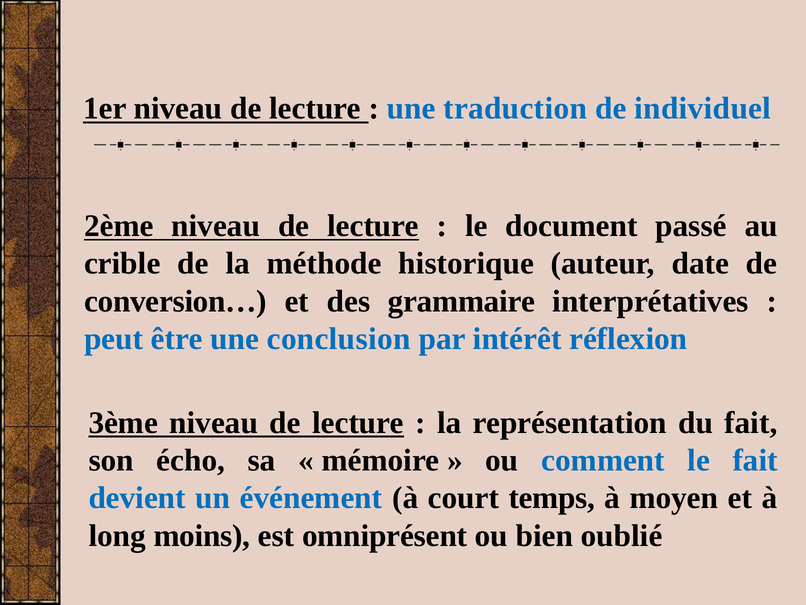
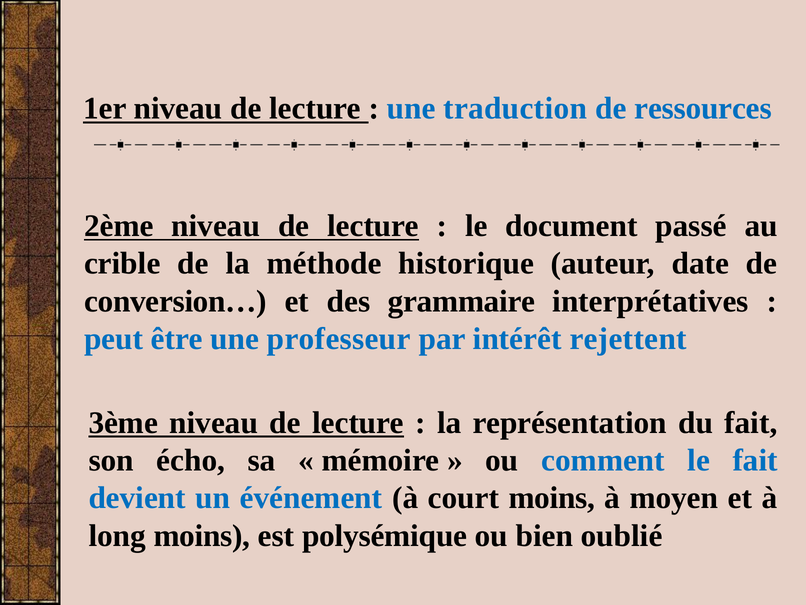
individuel: individuel -> ressources
conclusion: conclusion -> professeur
réflexion: réflexion -> rejettent
court temps: temps -> moins
omniprésent: omniprésent -> polysémique
